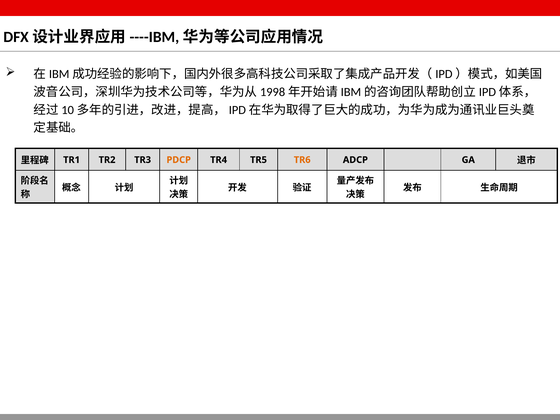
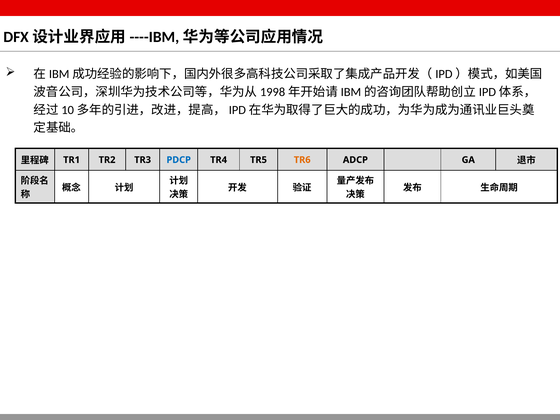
PDCP colour: orange -> blue
